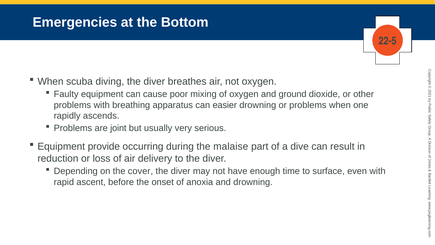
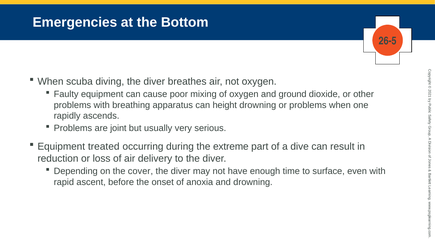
22-5: 22-5 -> 26-5
easier: easier -> height
provide: provide -> treated
malaise: malaise -> extreme
